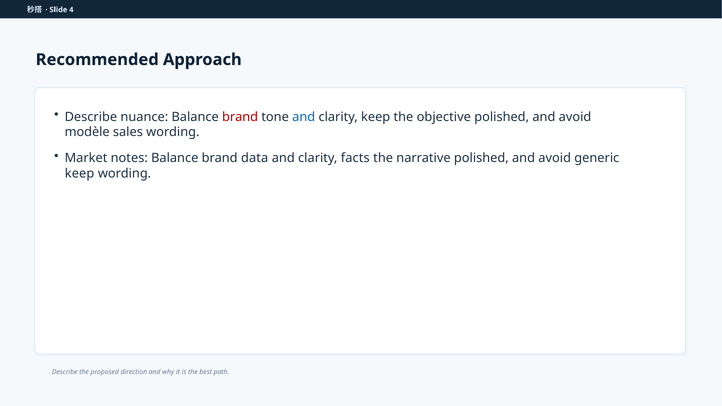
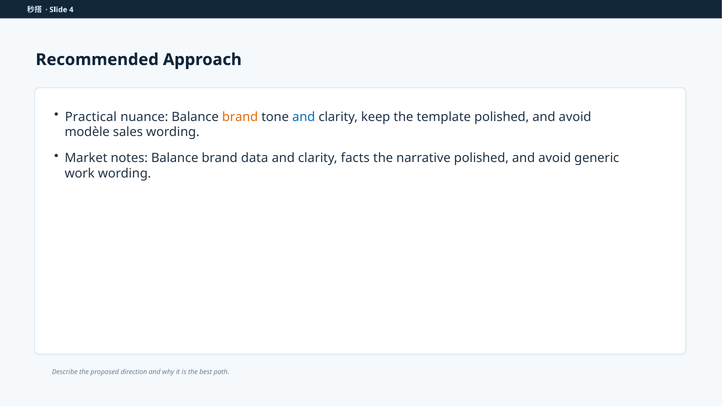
Describe at (91, 117): Describe -> Practical
brand at (240, 117) colour: red -> orange
objective: objective -> template
keep at (80, 173): keep -> work
